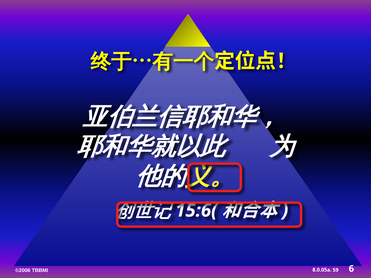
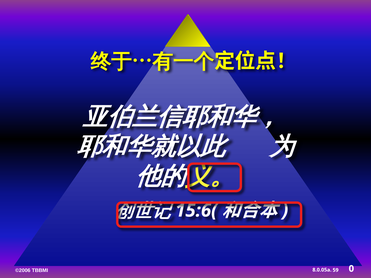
6: 6 -> 0
